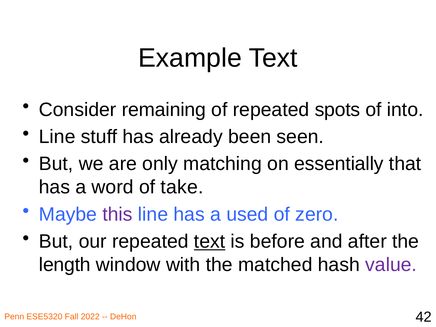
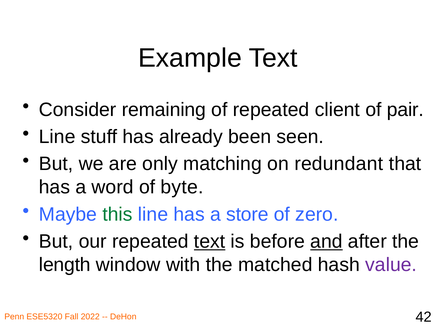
spots: spots -> client
into: into -> pair
essentially: essentially -> redundant
take: take -> byte
this colour: purple -> green
used: used -> store
and underline: none -> present
